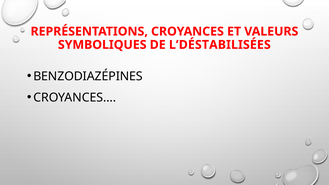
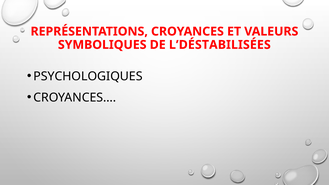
BENZODIAZÉPINES: BENZODIAZÉPINES -> PSYCHOLOGIQUES
